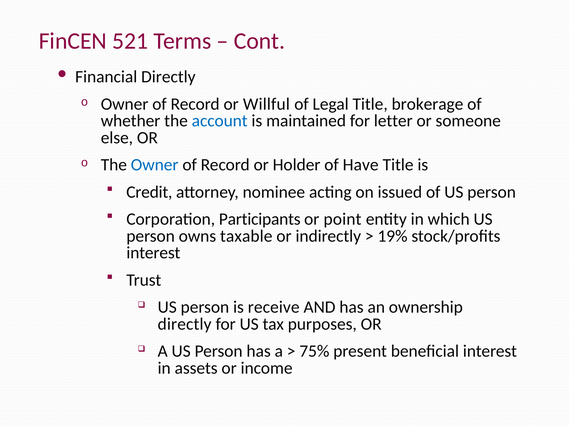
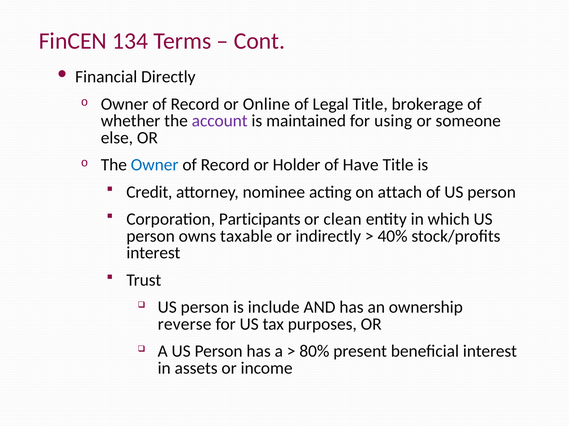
521: 521 -> 134
Willful: Willful -> Online
account colour: blue -> purple
letter: letter -> using
issued: issued -> attach
point: point -> clean
19%: 19% -> 40%
receive: receive -> include
directly at (185, 325): directly -> reverse
75%: 75% -> 80%
